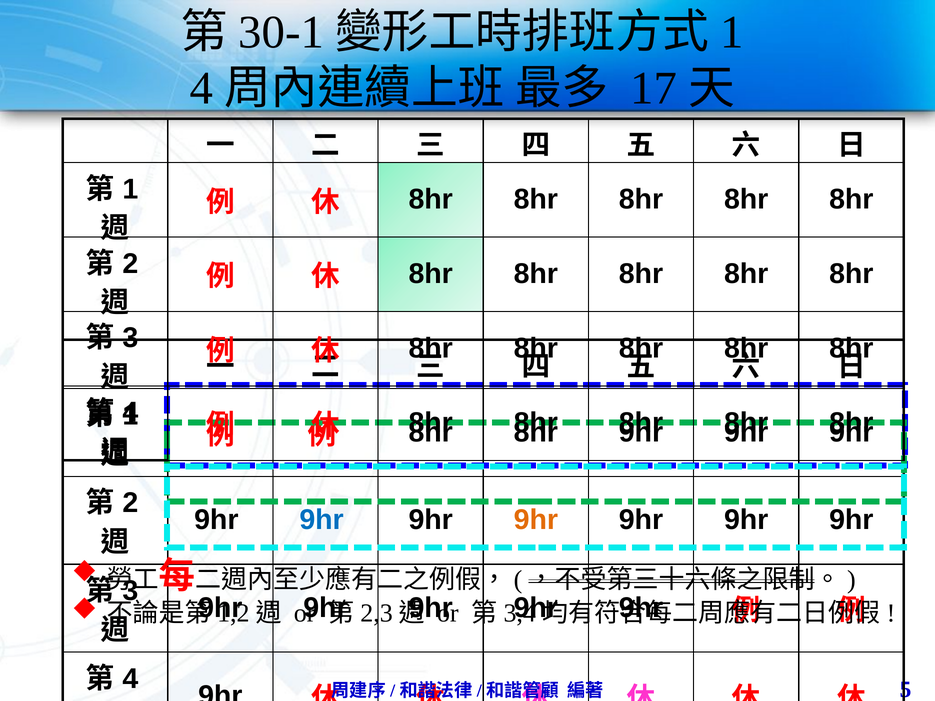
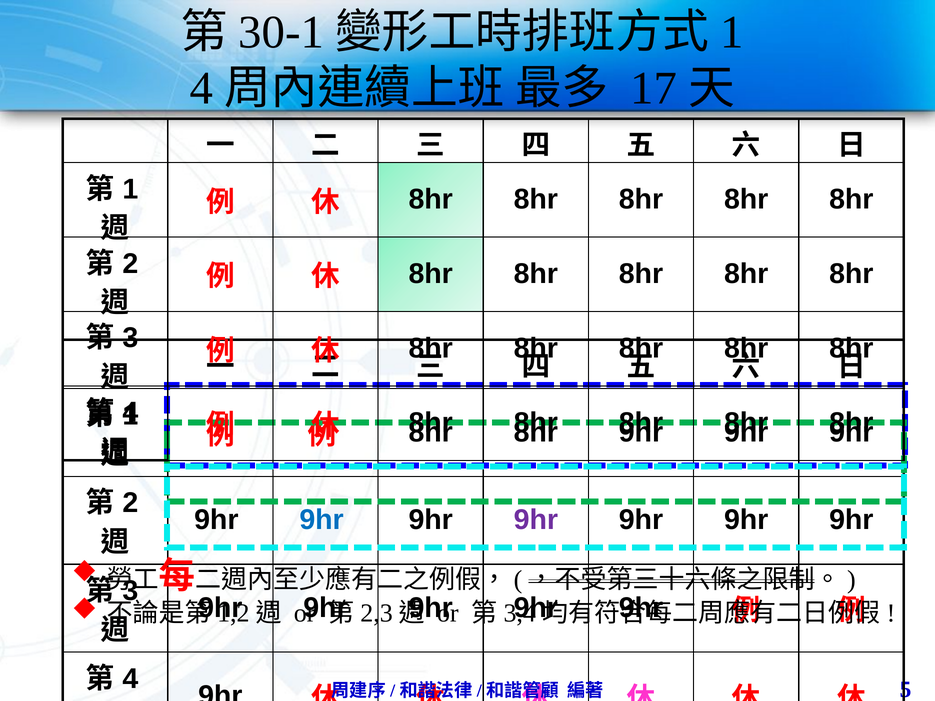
9hr at (536, 520) colour: orange -> purple
